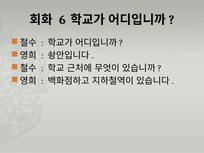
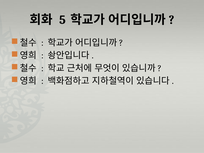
6: 6 -> 5
